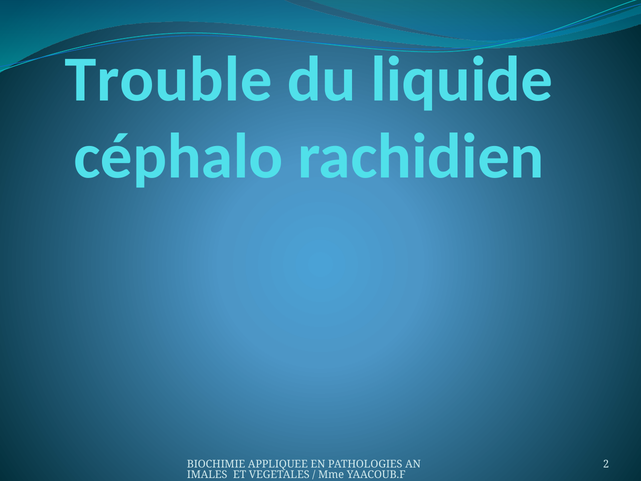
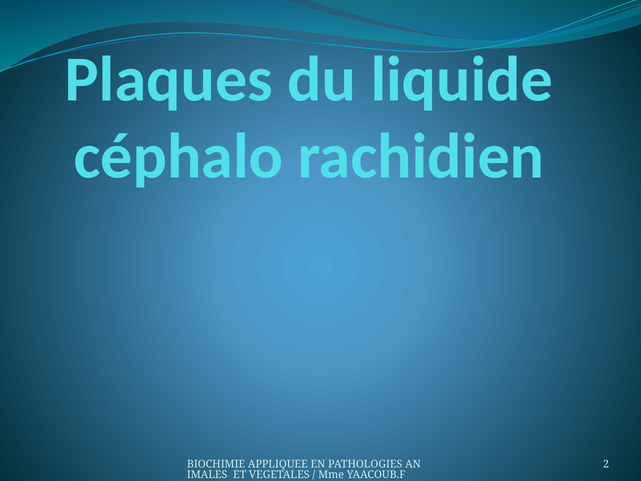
Trouble: Trouble -> Plaques
